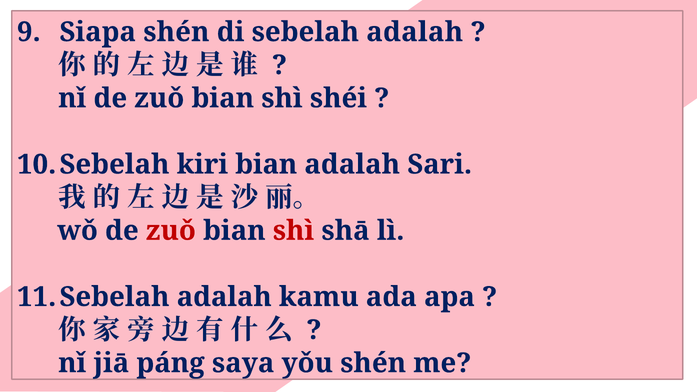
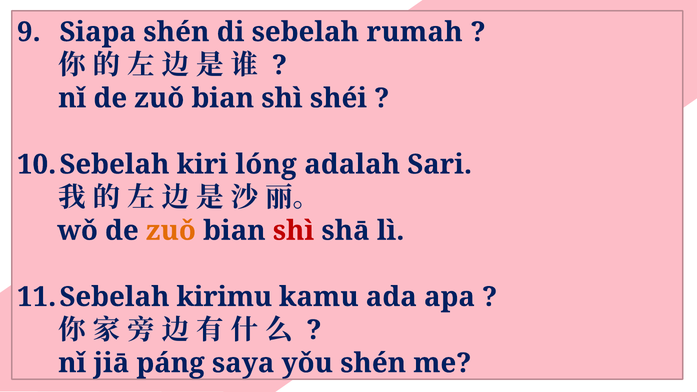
sebelah adalah: adalah -> rumah
kiri bian: bian -> lóng
zuǒ at (171, 231) colour: red -> orange
adalah at (224, 297): adalah -> kirimu
